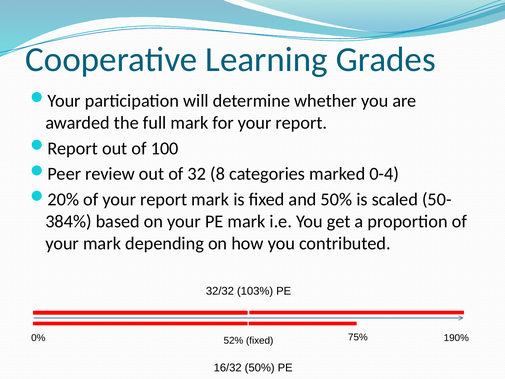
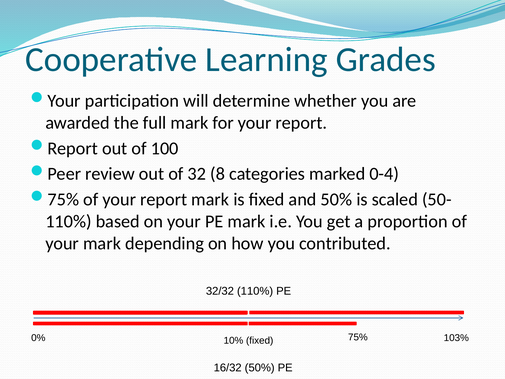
20% at (63, 199): 20% -> 75%
384% at (69, 221): 384% -> 110%
32/32 103%: 103% -> 110%
52%: 52% -> 10%
190%: 190% -> 103%
